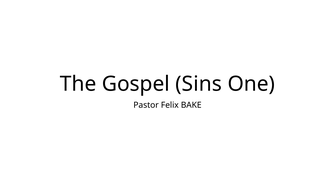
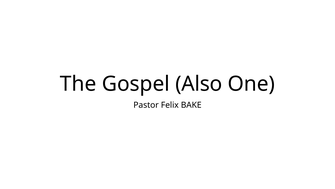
Sins: Sins -> Also
